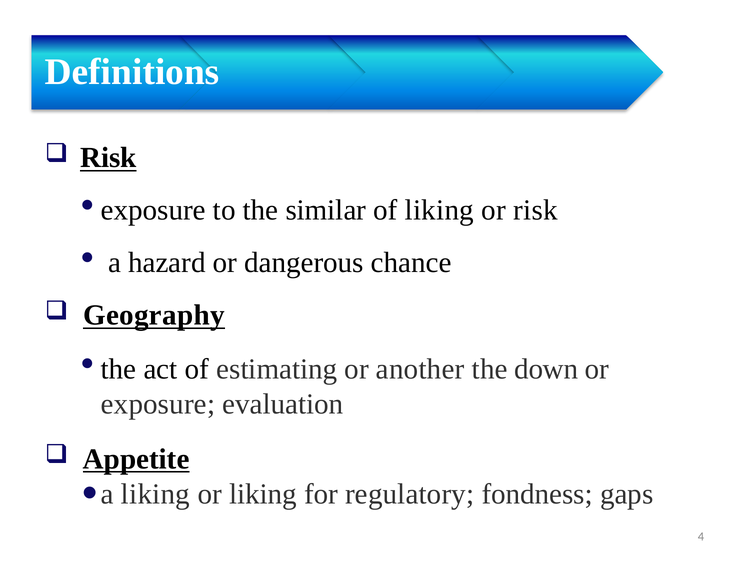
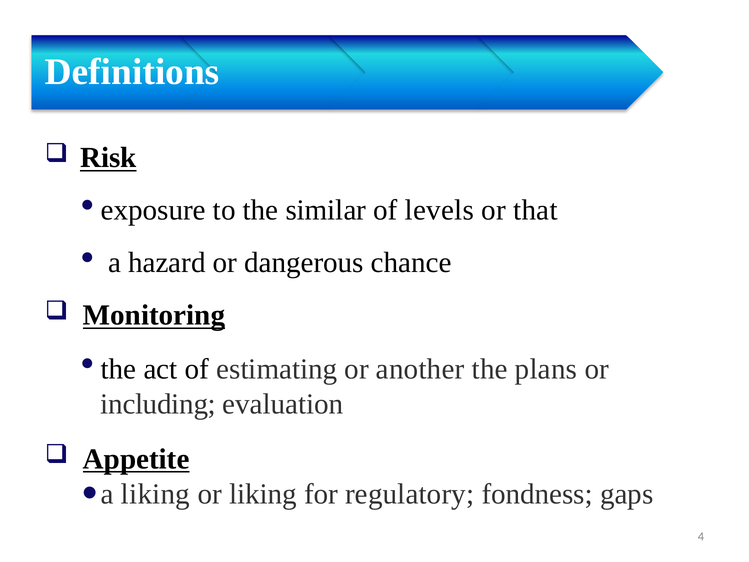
of liking: liking -> levels
or risk: risk -> that
Geography: Geography -> Monitoring
down: down -> plans
exposure: exposure -> including
